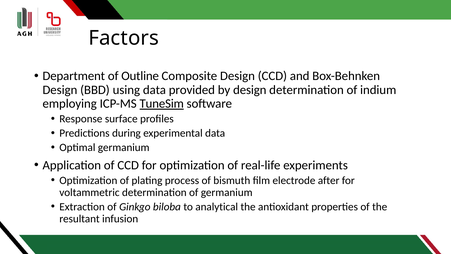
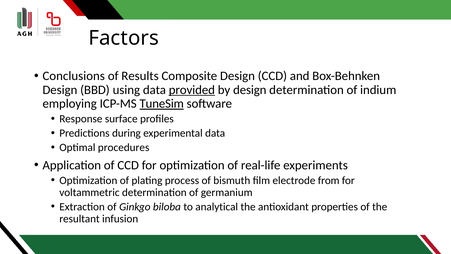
Department: Department -> Conclusions
Outline: Outline -> Results
provided underline: none -> present
Optimal germanium: germanium -> procedures
after: after -> from
